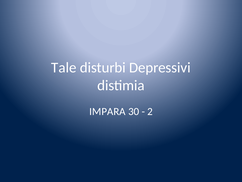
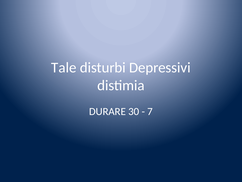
IMPARA: IMPARA -> DURARE
2: 2 -> 7
